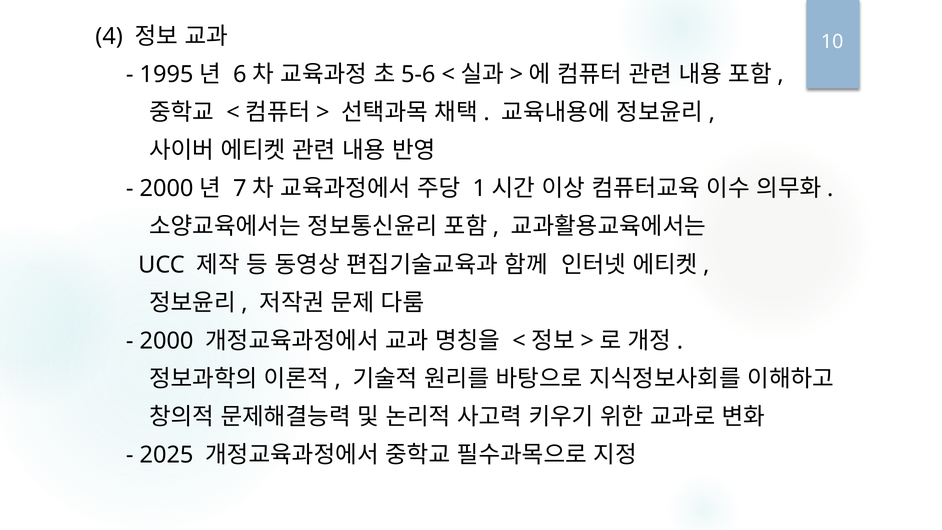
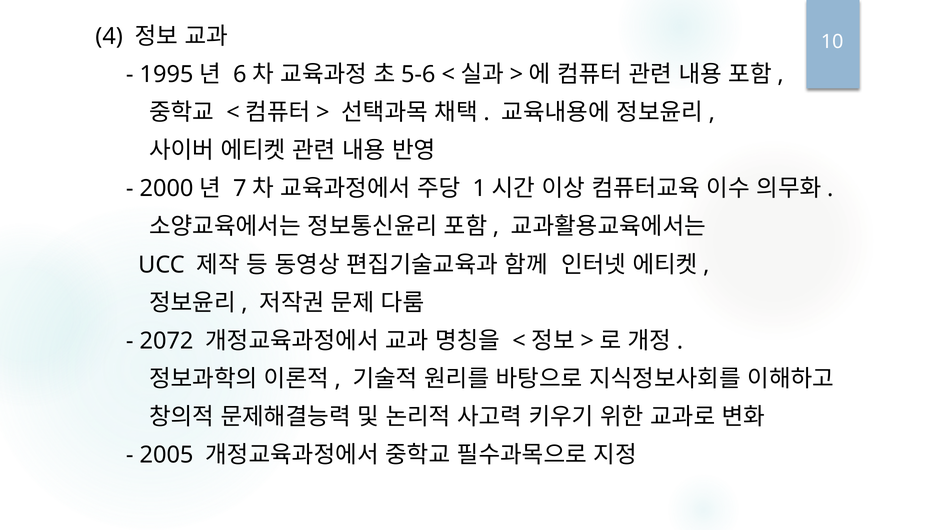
2000 at (167, 341): 2000 -> 2072
2025: 2025 -> 2005
